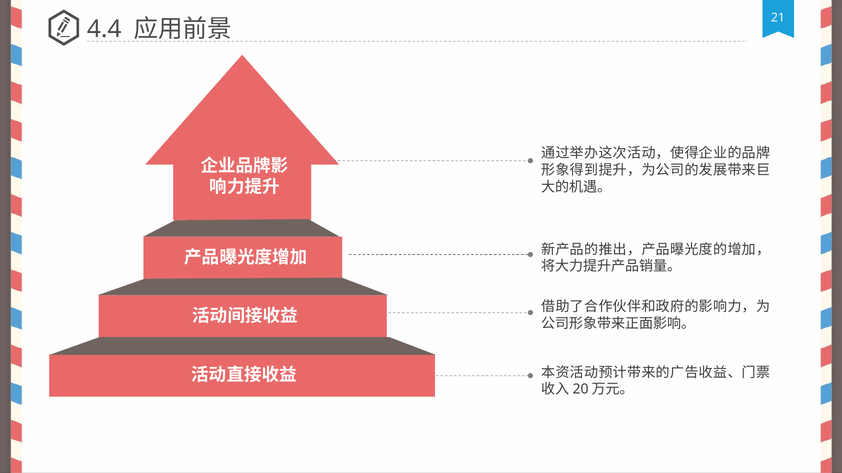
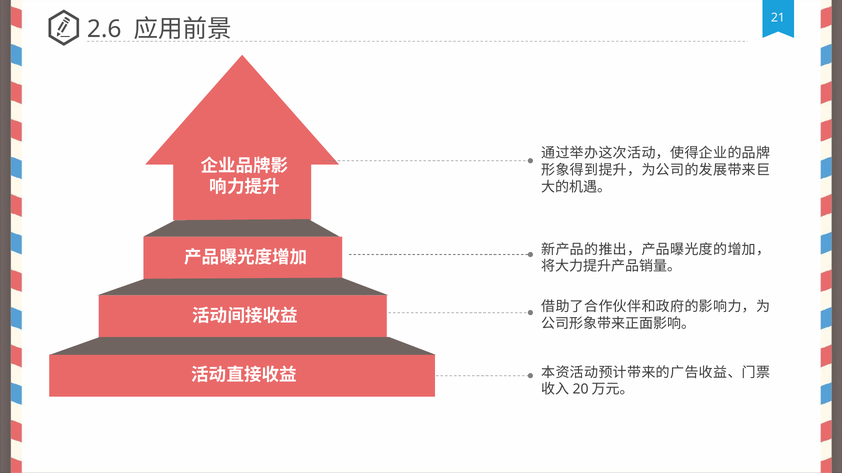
4.4: 4.4 -> 2.6
